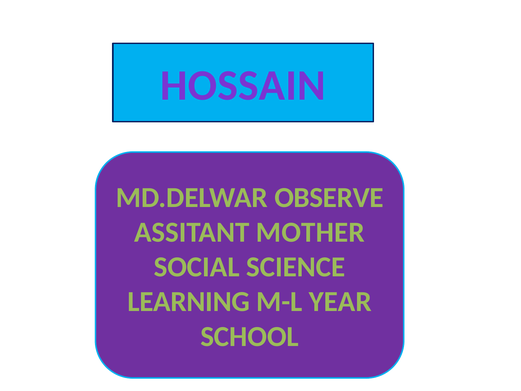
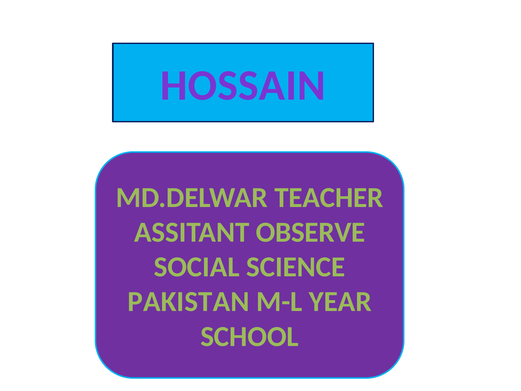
OBSERVE: OBSERVE -> TEACHER
MOTHER: MOTHER -> OBSERVE
LEARNING: LEARNING -> PAKISTAN
